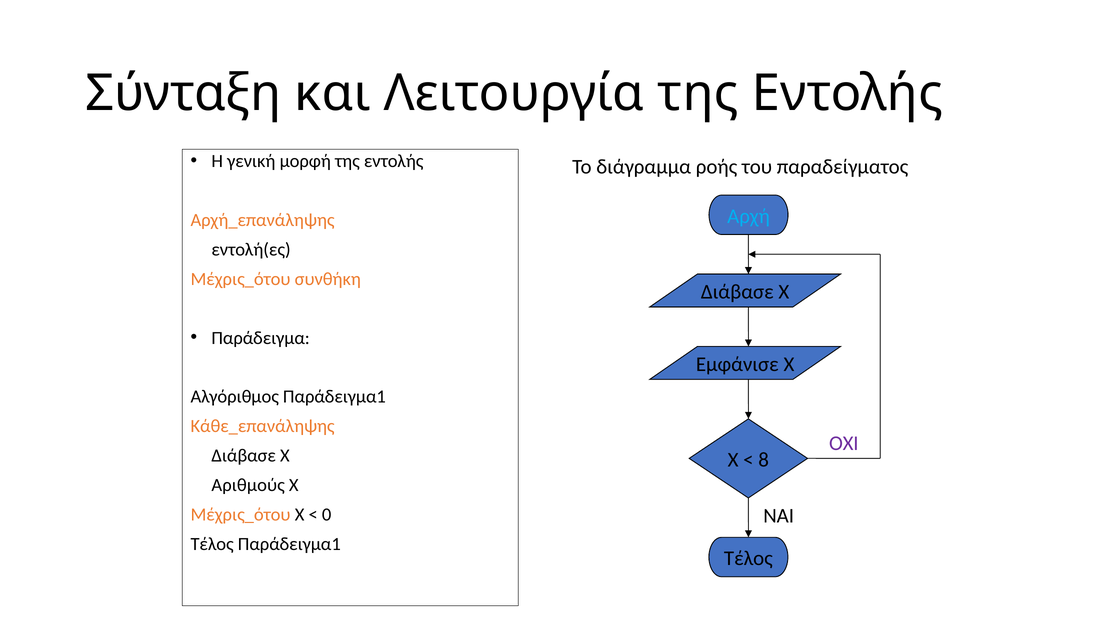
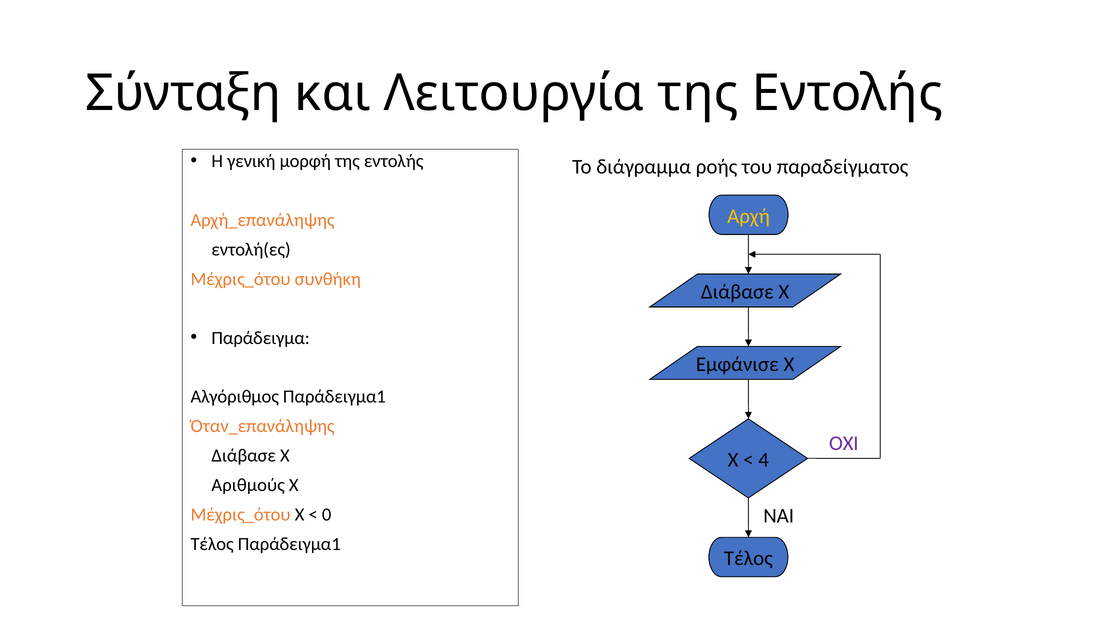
Αρχή colour: light blue -> yellow
Κάθε_επανάληψης: Κάθε_επανάληψης -> Όταν_επανάληψης
8: 8 -> 4
